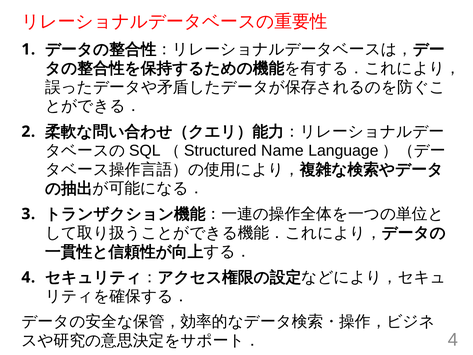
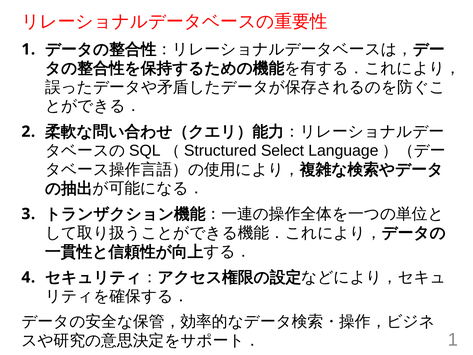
Name: Name -> Select
4 at (453, 340): 4 -> 1
